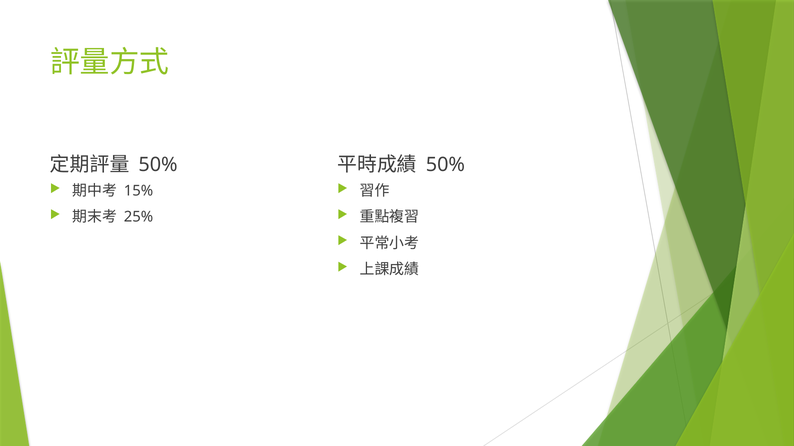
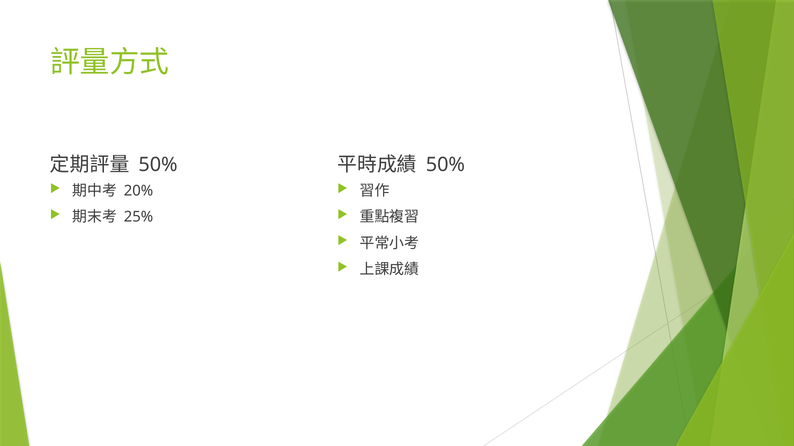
15%: 15% -> 20%
